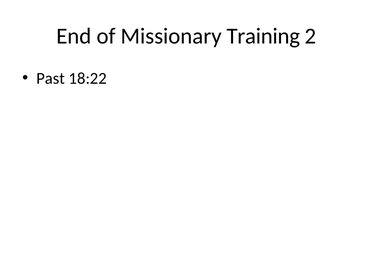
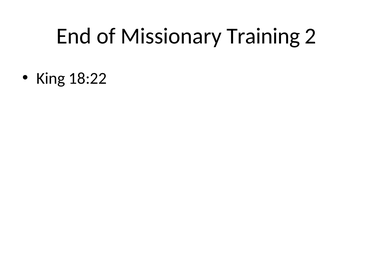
Past: Past -> King
